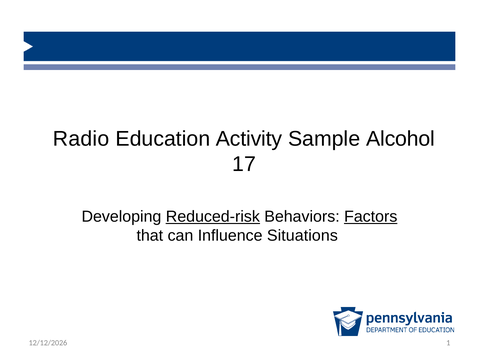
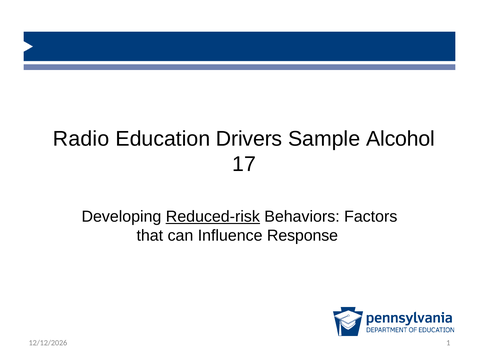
Activity: Activity -> Drivers
Factors underline: present -> none
Situations: Situations -> Response
